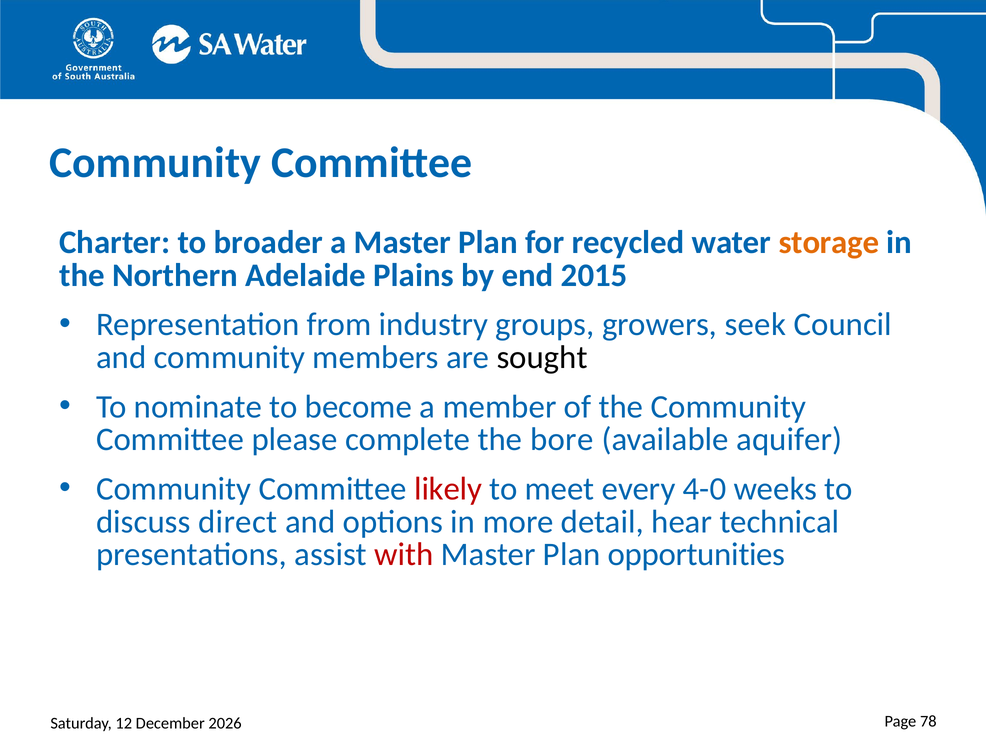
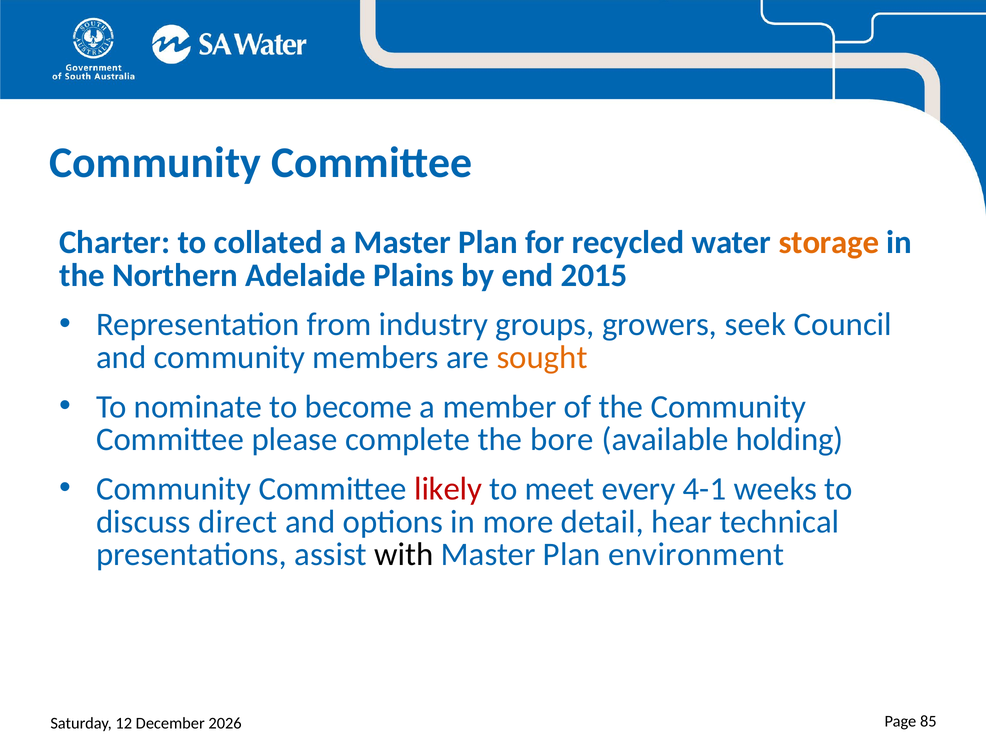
broader: broader -> collated
sought colour: black -> orange
aquifer: aquifer -> holding
4-0: 4-0 -> 4-1
with colour: red -> black
opportunities: opportunities -> environment
78: 78 -> 85
